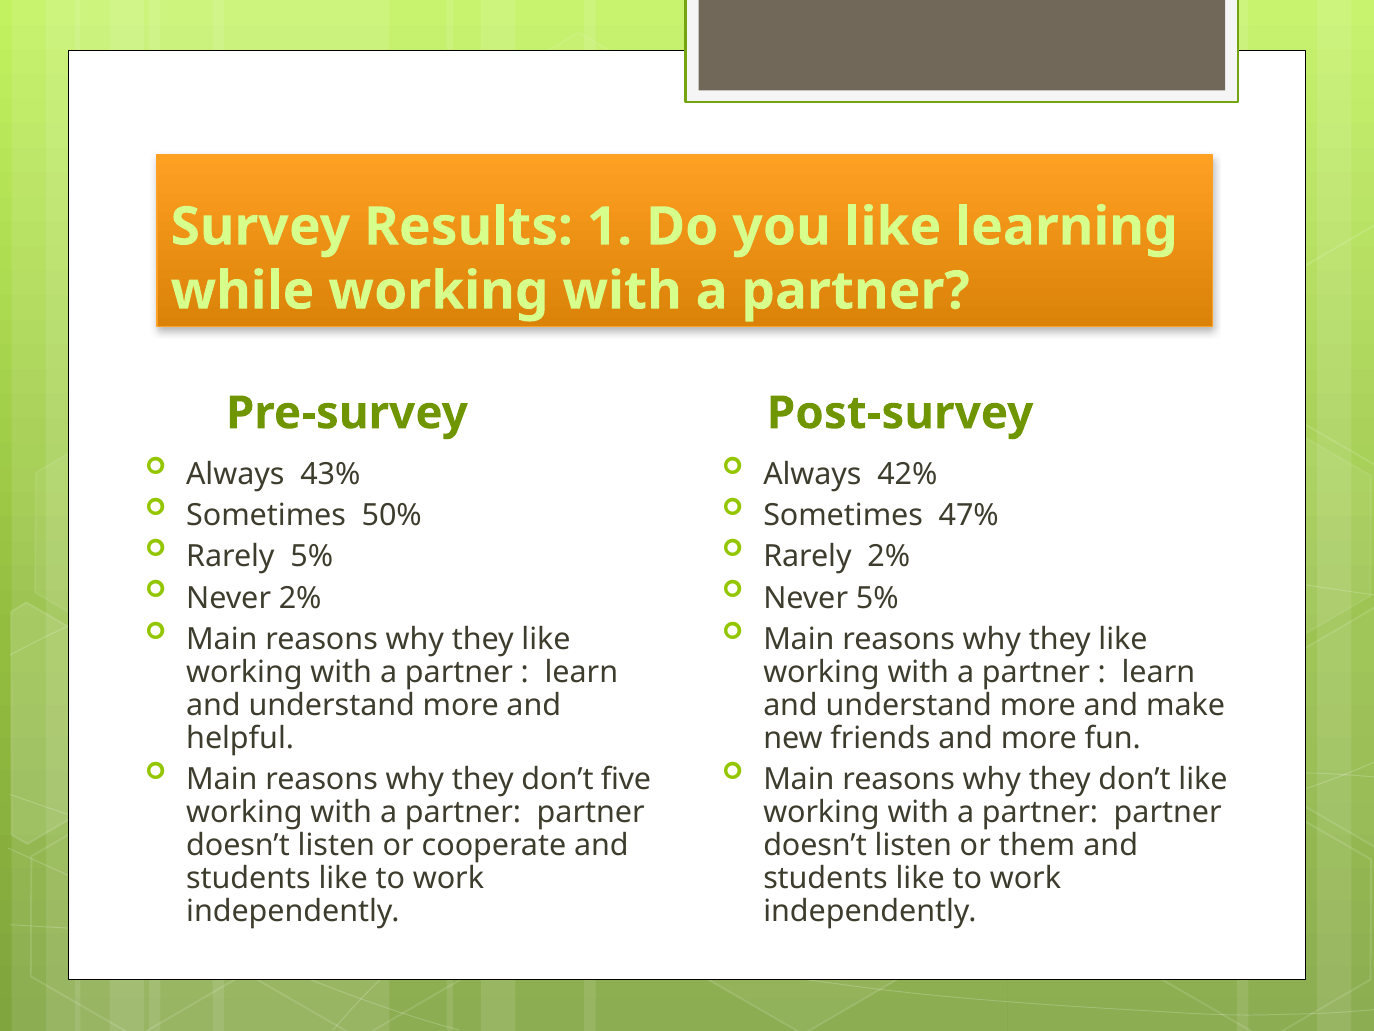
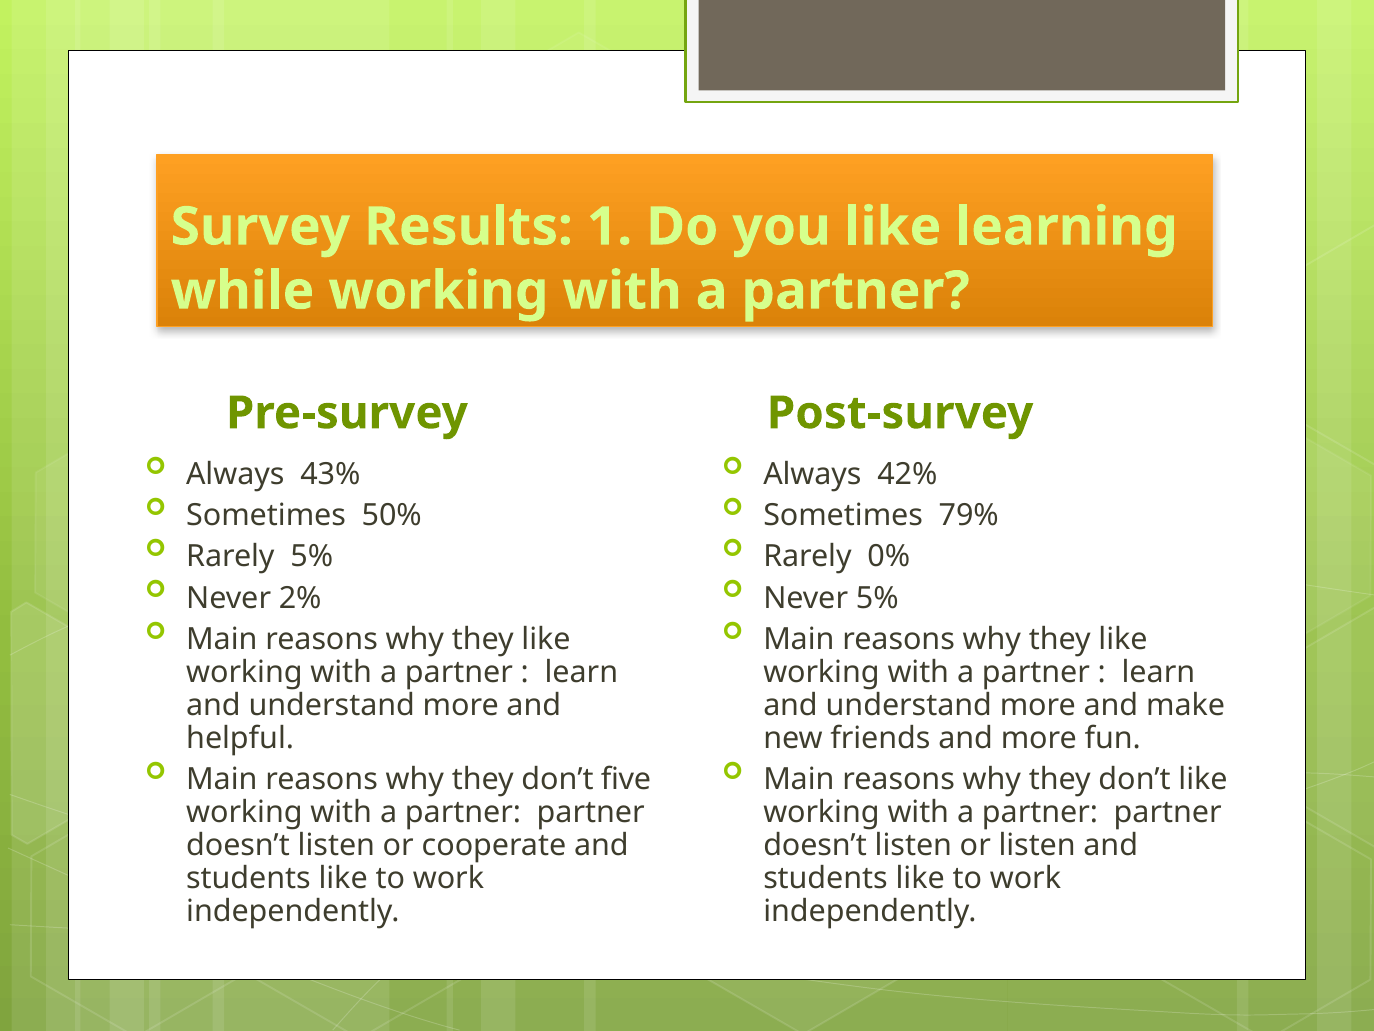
47%: 47% -> 79%
Rarely 2%: 2% -> 0%
or them: them -> listen
